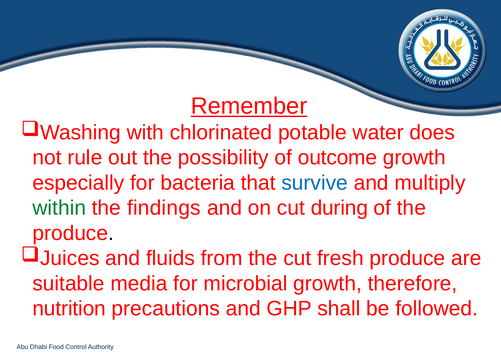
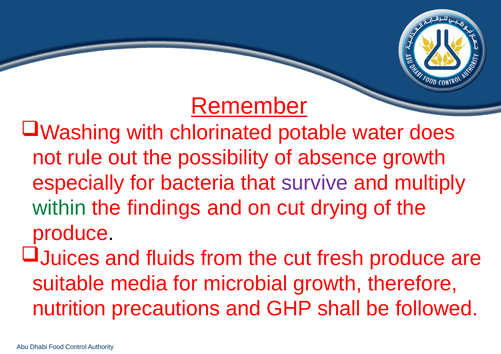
outcome: outcome -> absence
survive colour: blue -> purple
during: during -> drying
